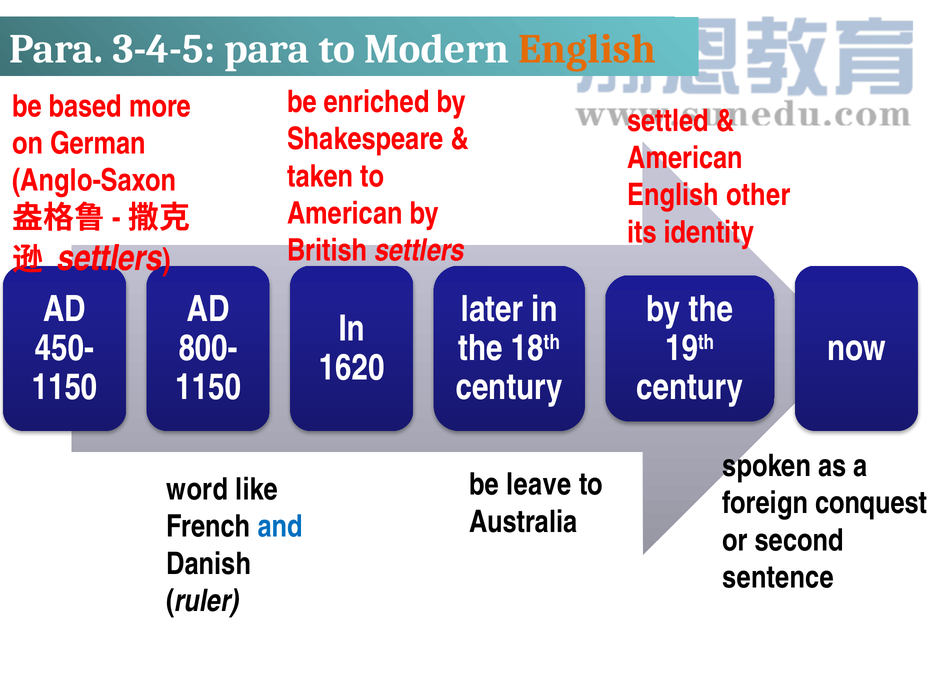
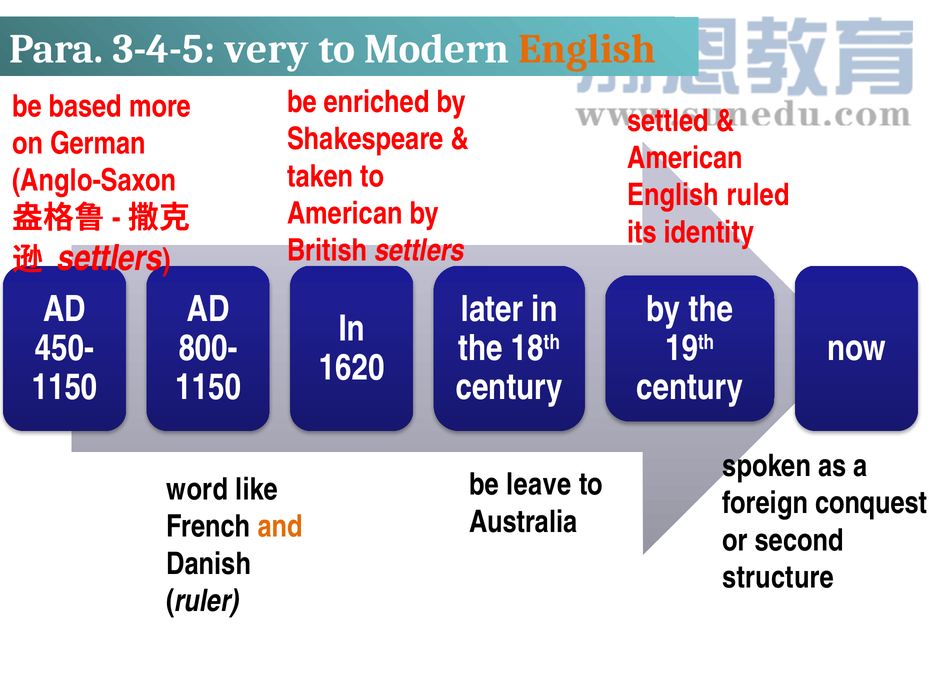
3-4-5 para: para -> very
other: other -> ruled
and colour: blue -> orange
sentence: sentence -> structure
